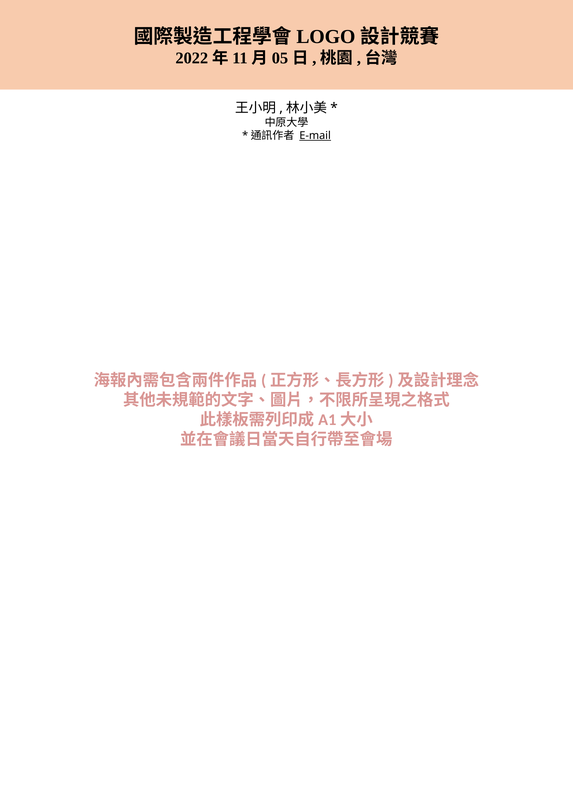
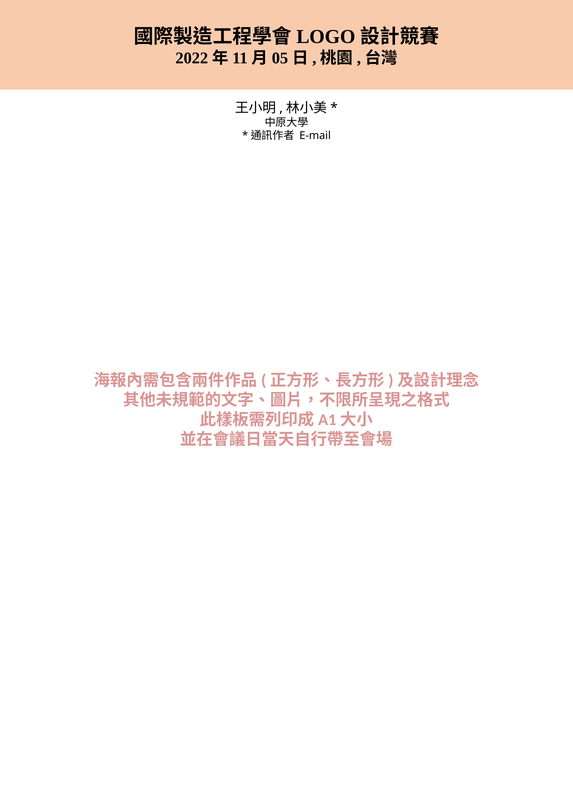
E-mail underline: present -> none
